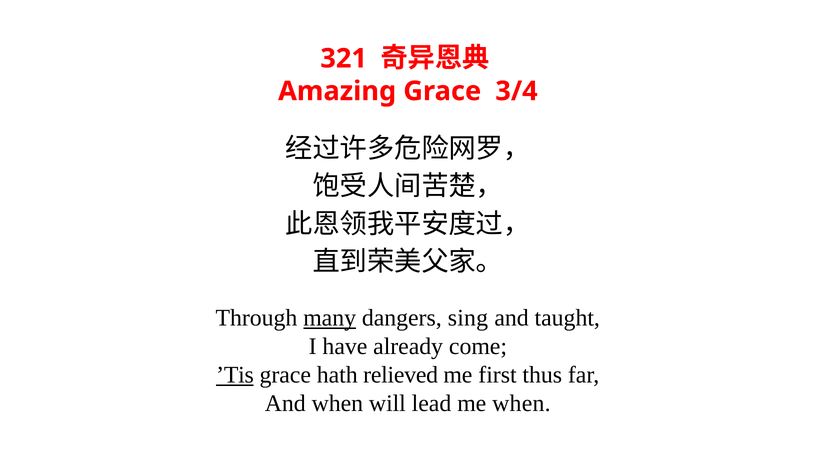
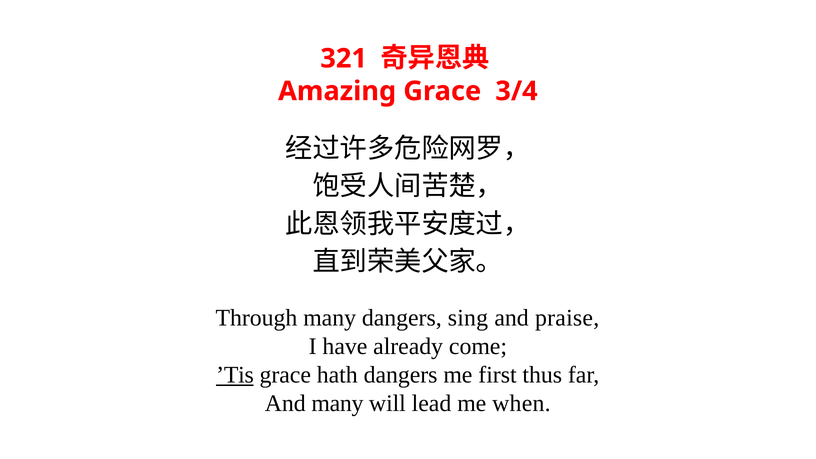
many at (330, 318) underline: present -> none
taught: taught -> praise
hath relieved: relieved -> dangers
And when: when -> many
